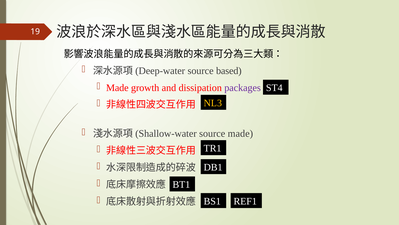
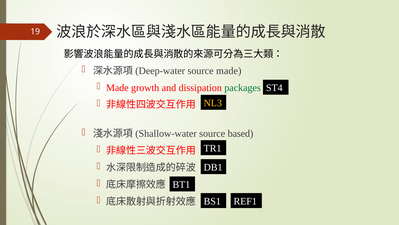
source based: based -> made
packages colour: purple -> green
source made: made -> based
